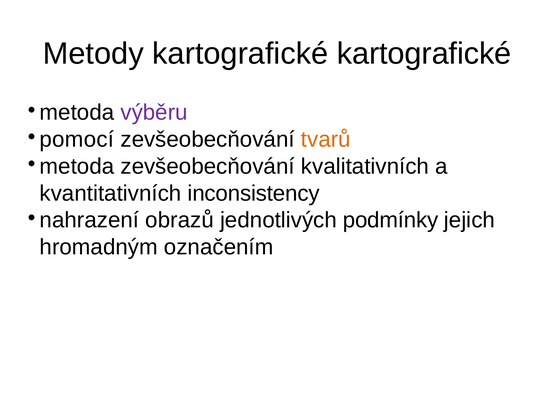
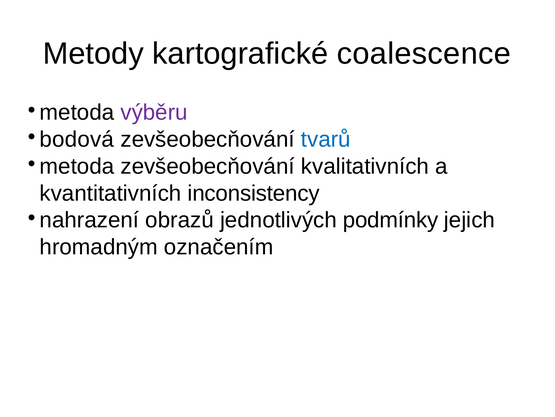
kartografické kartografické: kartografické -> coalescence
pomocí: pomocí -> bodová
tvarů colour: orange -> blue
